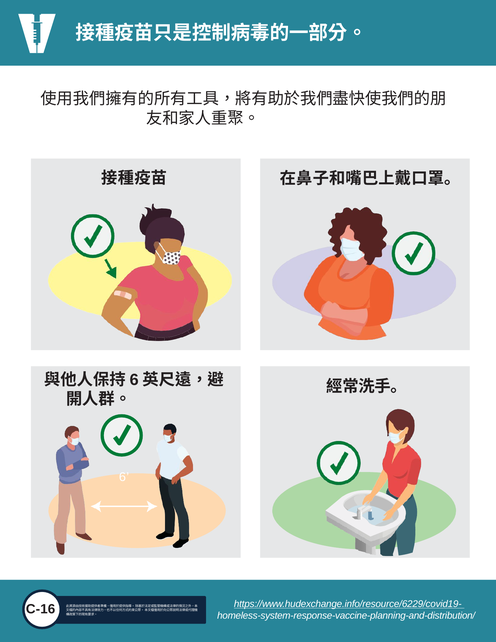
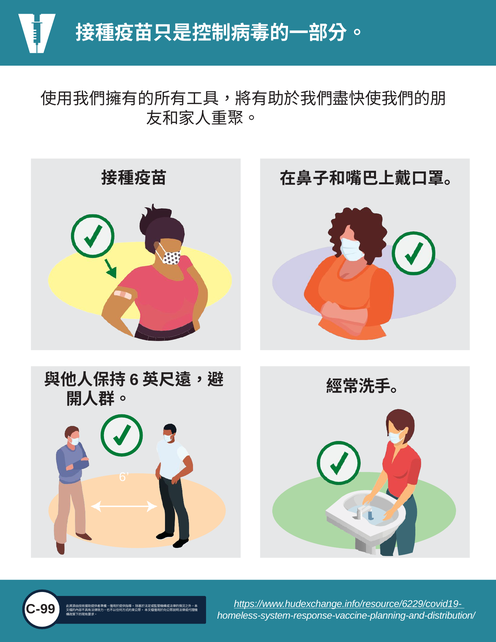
C-16: C-16 -> C-99
